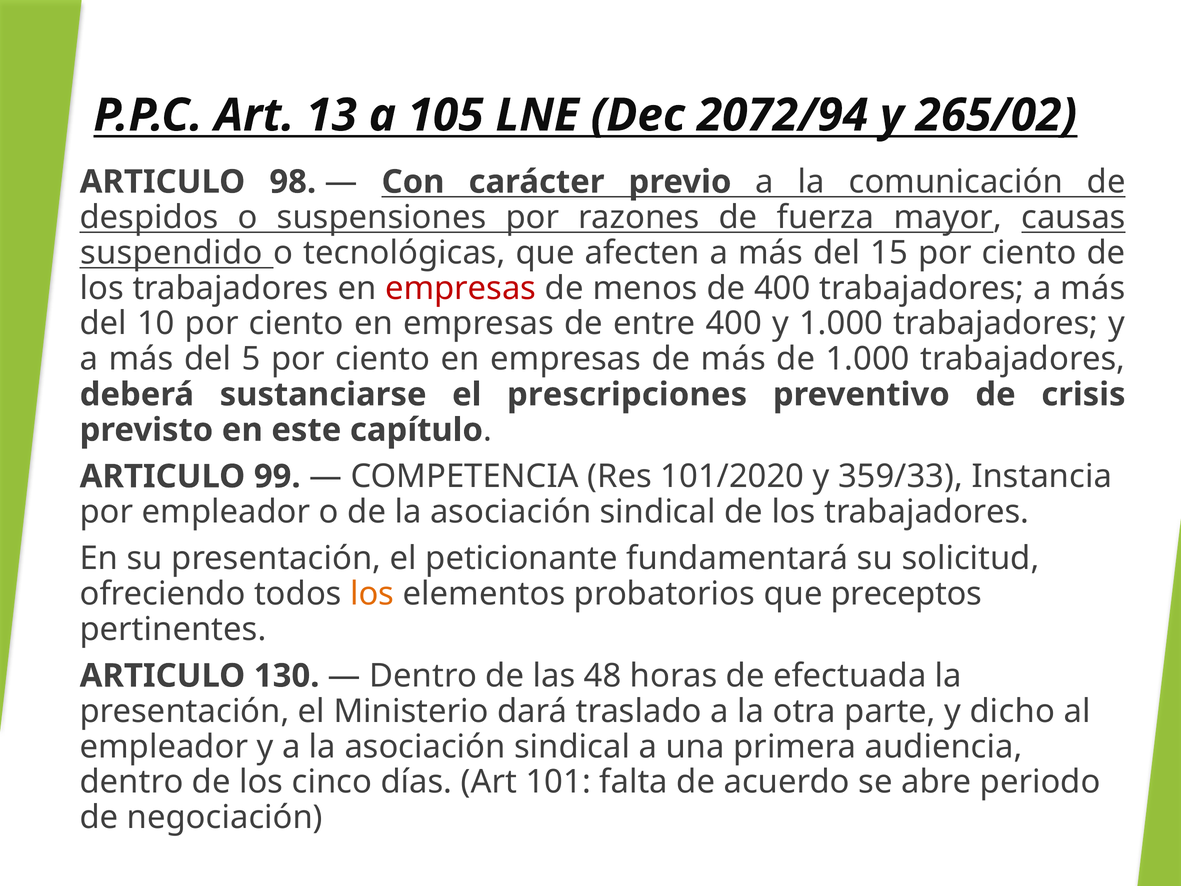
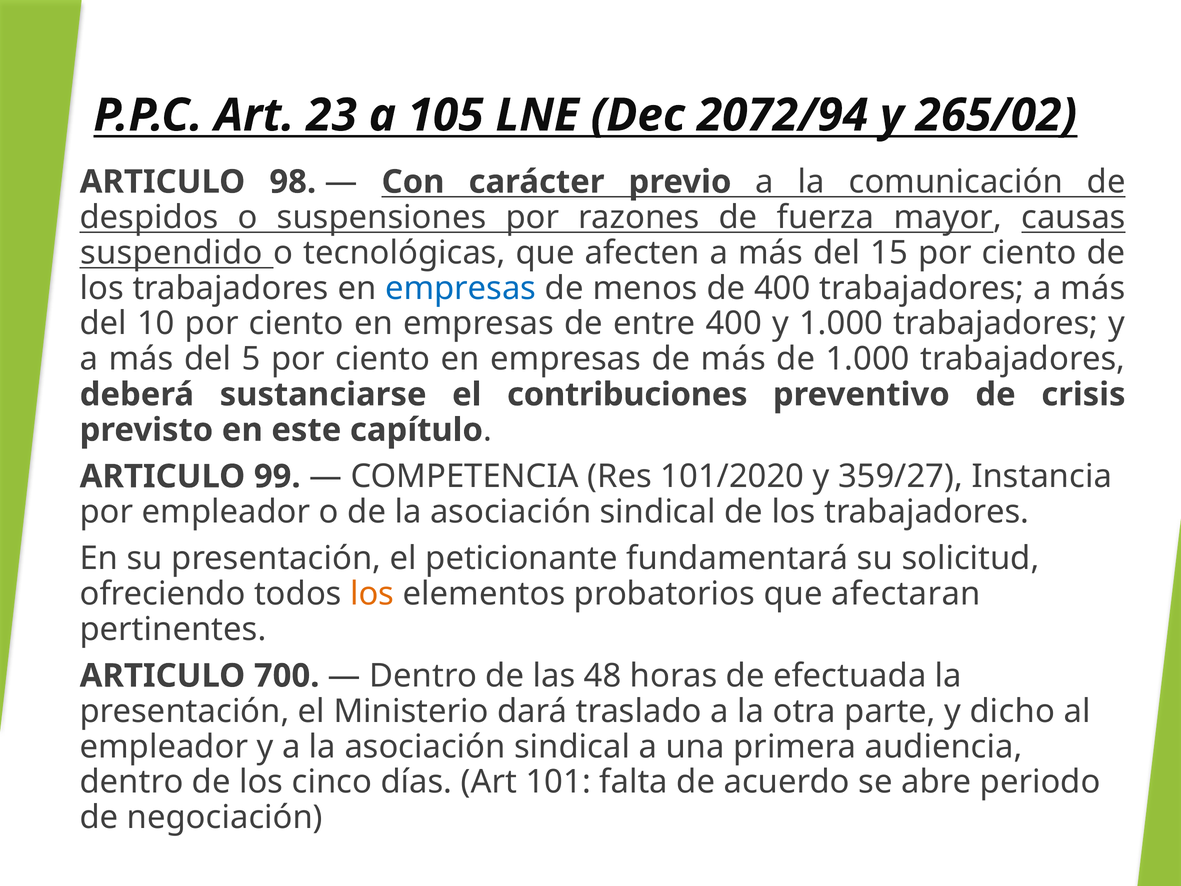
13: 13 -> 23
empresas at (461, 288) colour: red -> blue
prescripciones: prescripciones -> contribuciones
359/33: 359/33 -> 359/27
preceptos: preceptos -> afectaran
130: 130 -> 700
